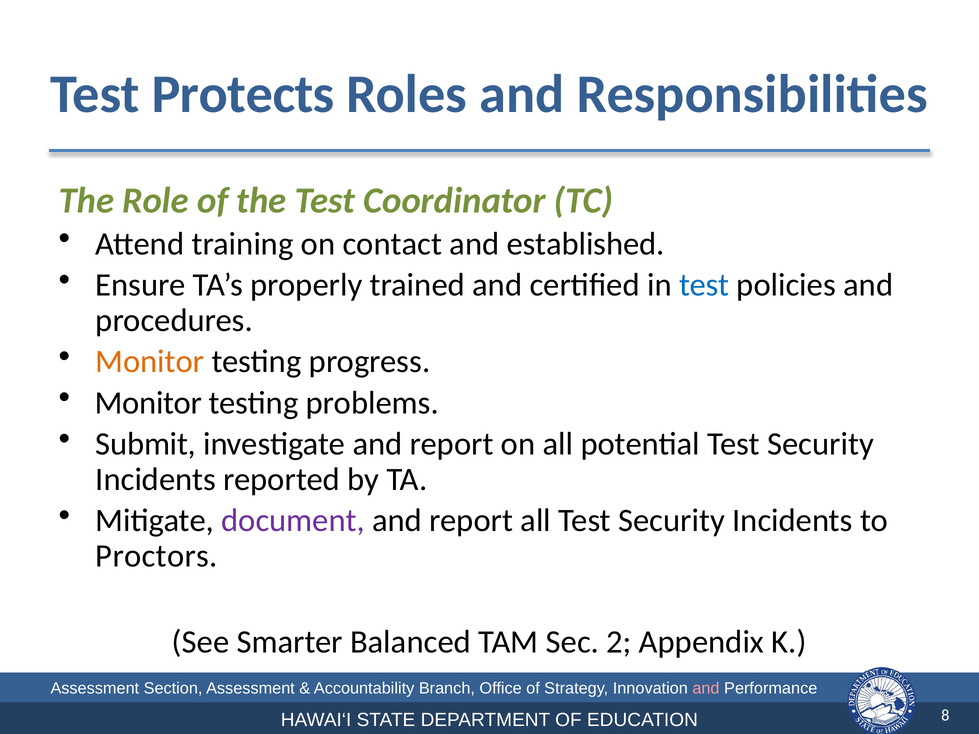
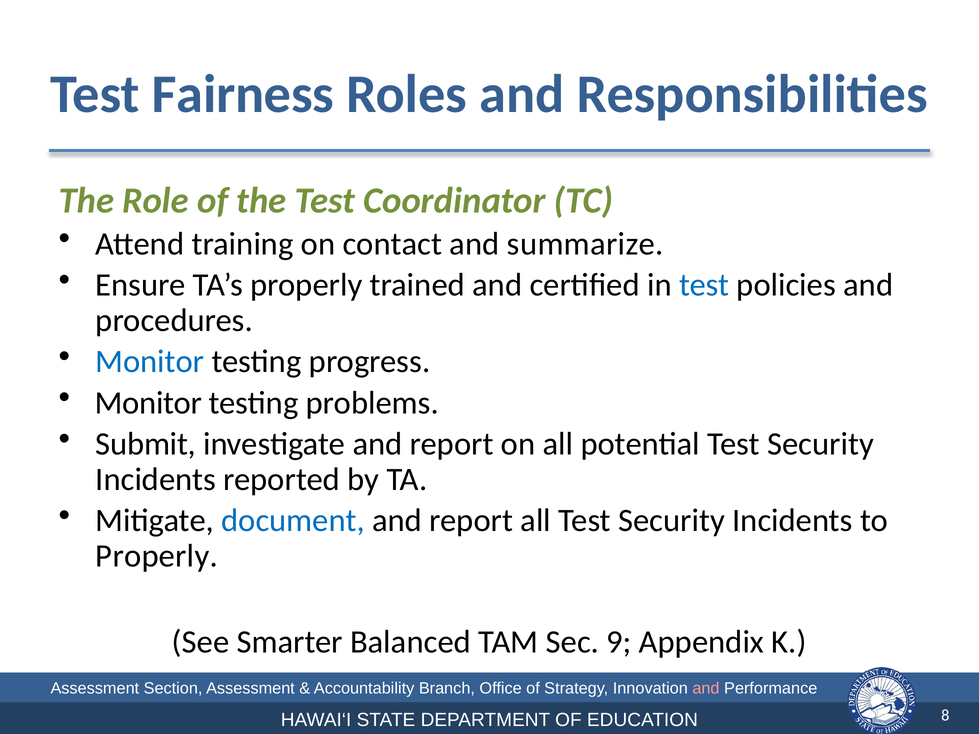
Protects: Protects -> Fairness
established: established -> summarize
Monitor at (150, 362) colour: orange -> blue
document colour: purple -> blue
Proctors at (157, 556): Proctors -> Properly
2: 2 -> 9
